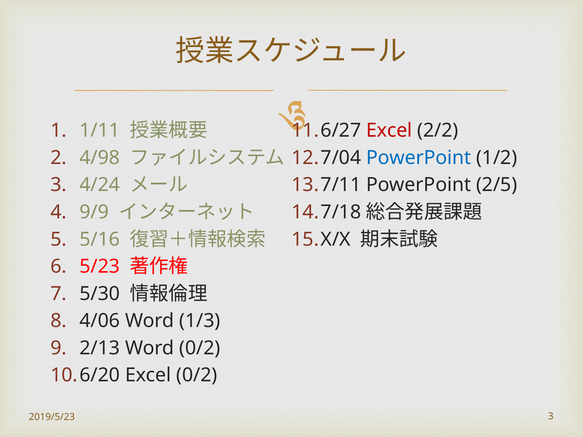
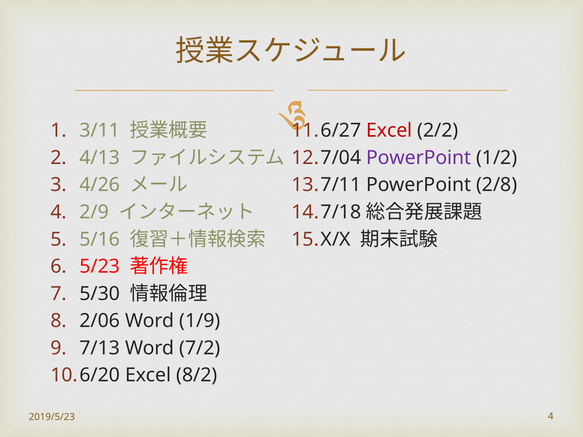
1/11: 1/11 -> 3/11
4/98: 4/98 -> 4/13
PowerPoint at (419, 158) colour: blue -> purple
4/24: 4/24 -> 4/26
2/5: 2/5 -> 2/8
9/9: 9/9 -> 2/9
4/06: 4/06 -> 2/06
1/3: 1/3 -> 1/9
2/13: 2/13 -> 7/13
Word 0/2: 0/2 -> 7/2
Excel 0/2: 0/2 -> 8/2
2019/5/23 3: 3 -> 4
